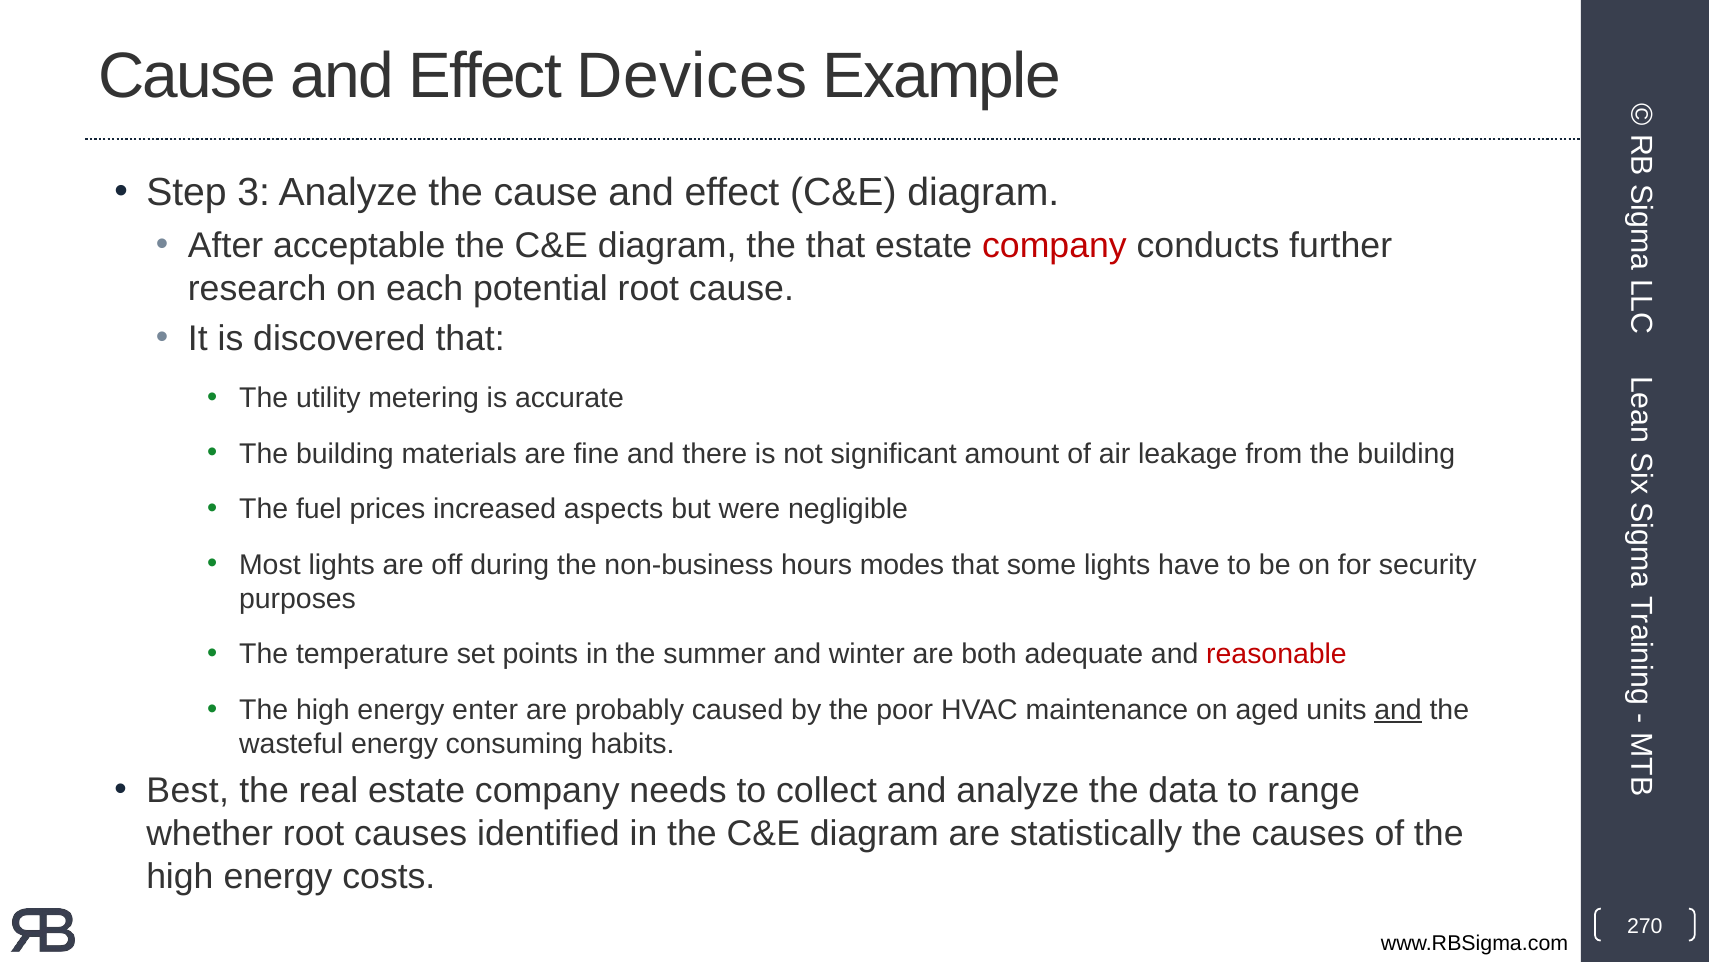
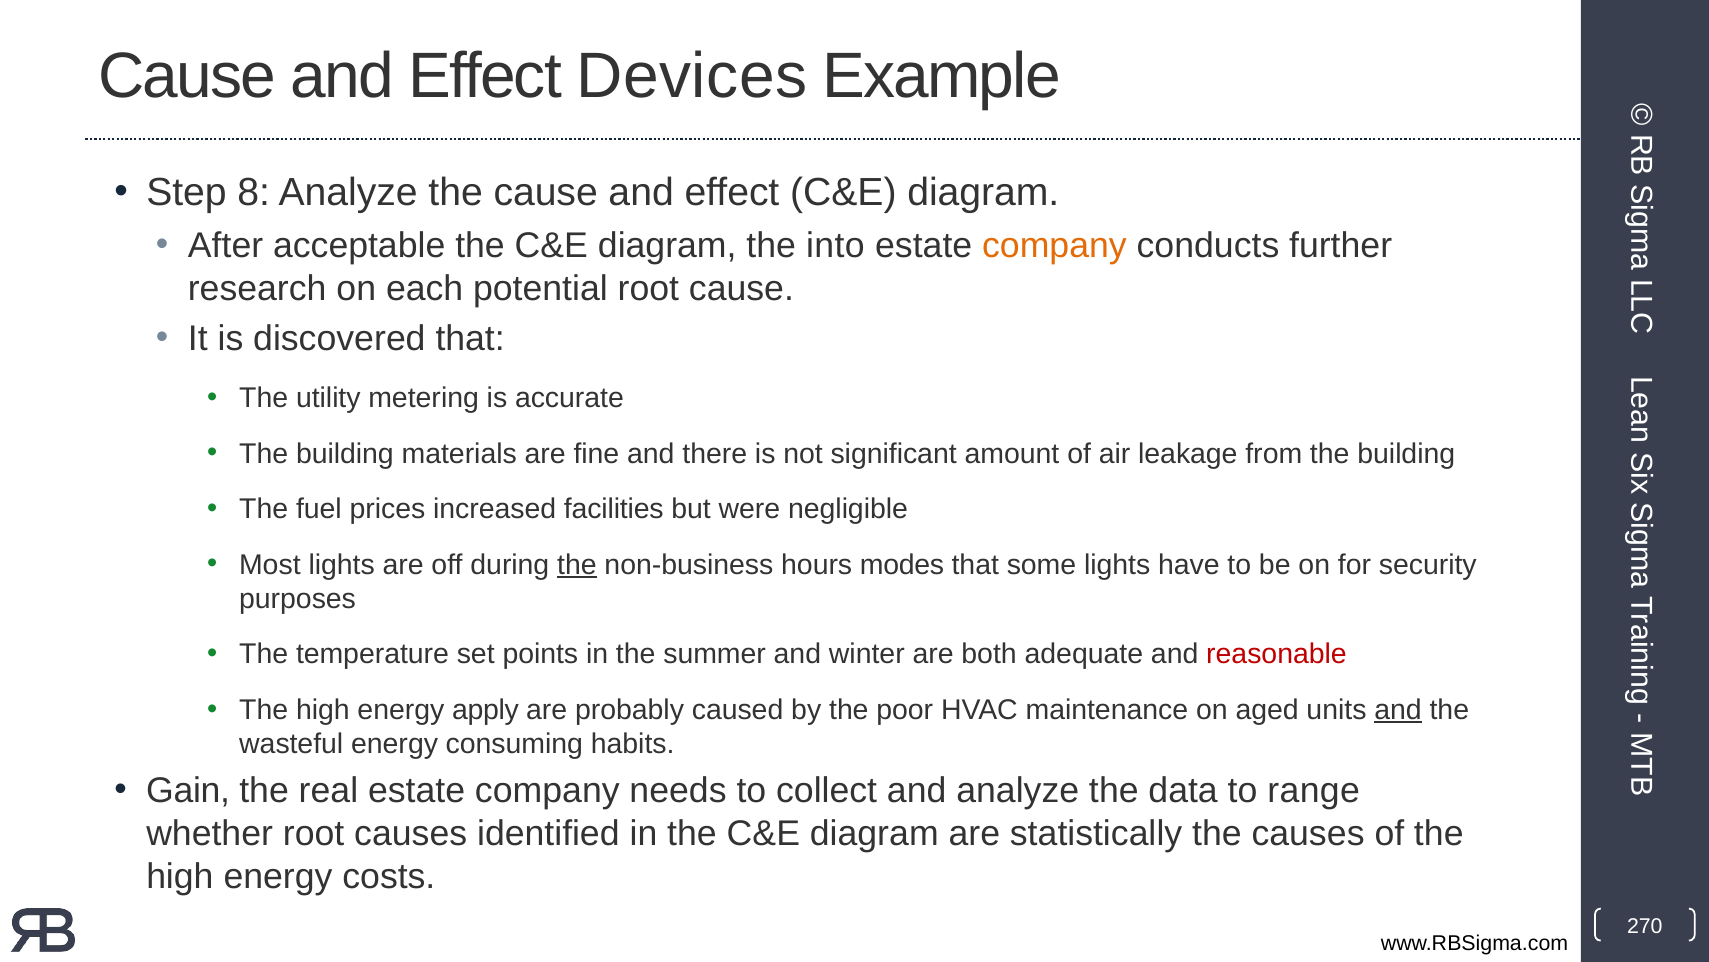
3: 3 -> 8
the that: that -> into
company at (1054, 245) colour: red -> orange
aspects: aspects -> facilities
the at (577, 564) underline: none -> present
enter: enter -> apply
Best: Best -> Gain
